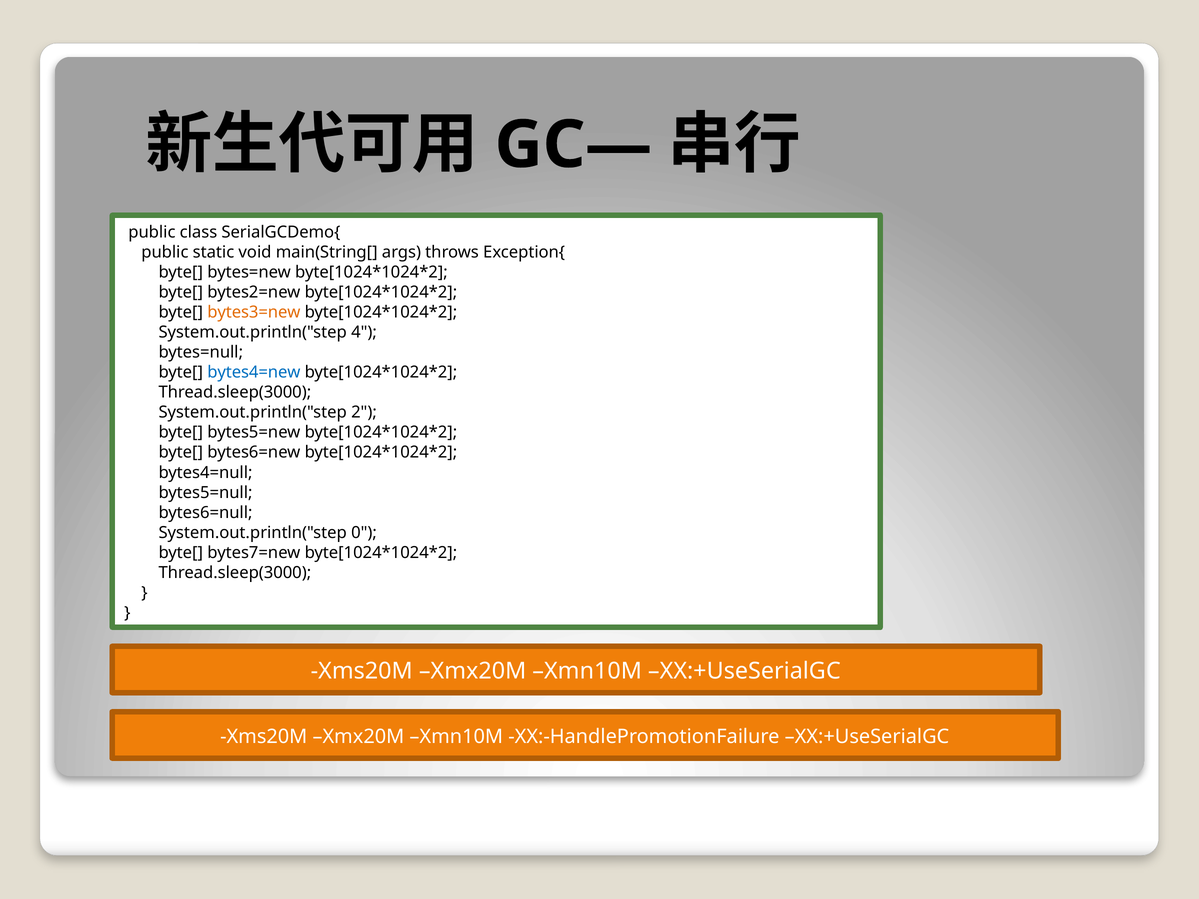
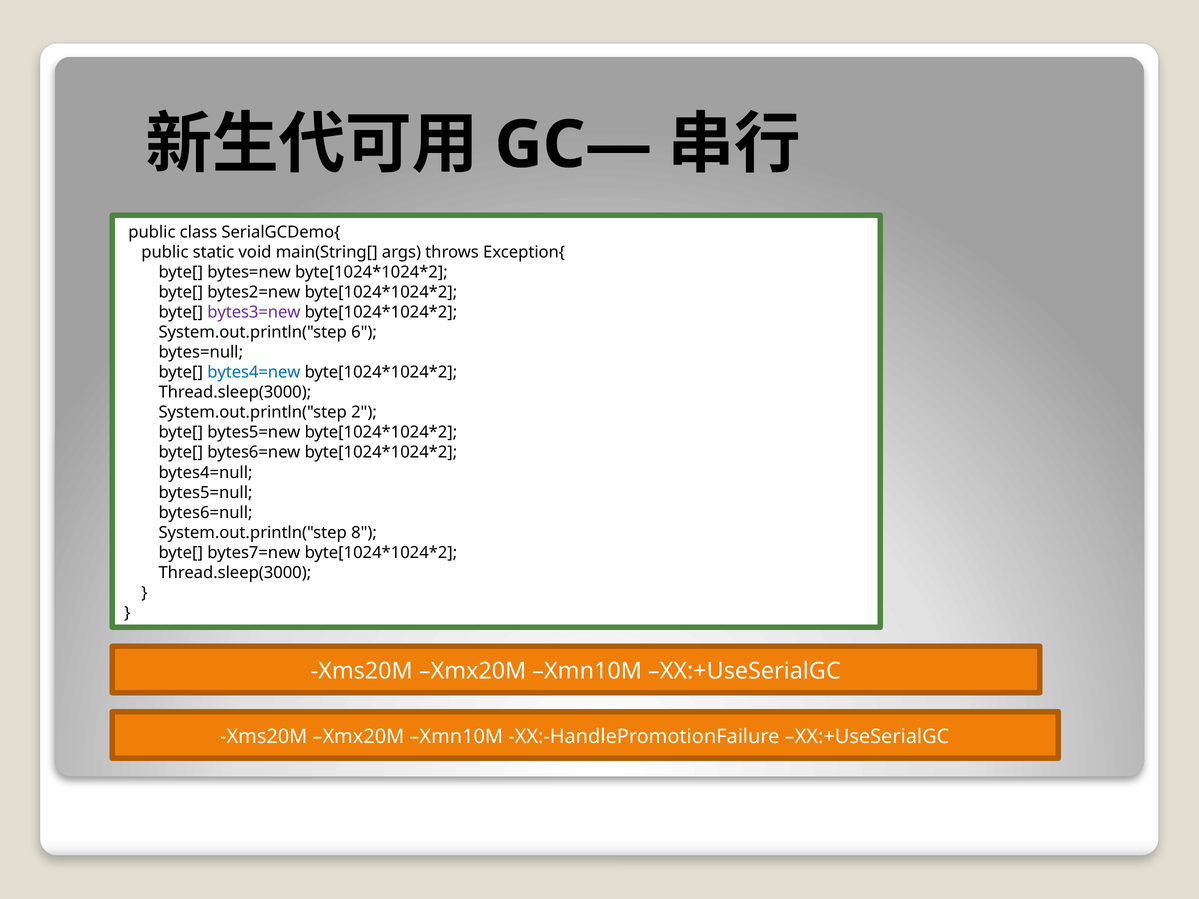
bytes3=new colour: orange -> purple
4: 4 -> 6
0: 0 -> 8
